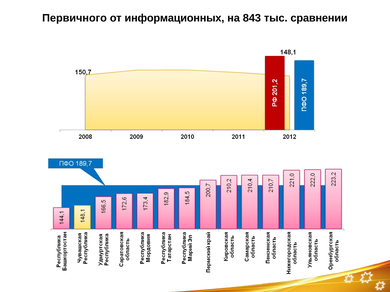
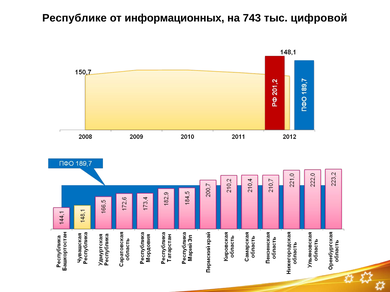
Первичного: Первичного -> Республике
843: 843 -> 743
сравнении: сравнении -> цифровой
